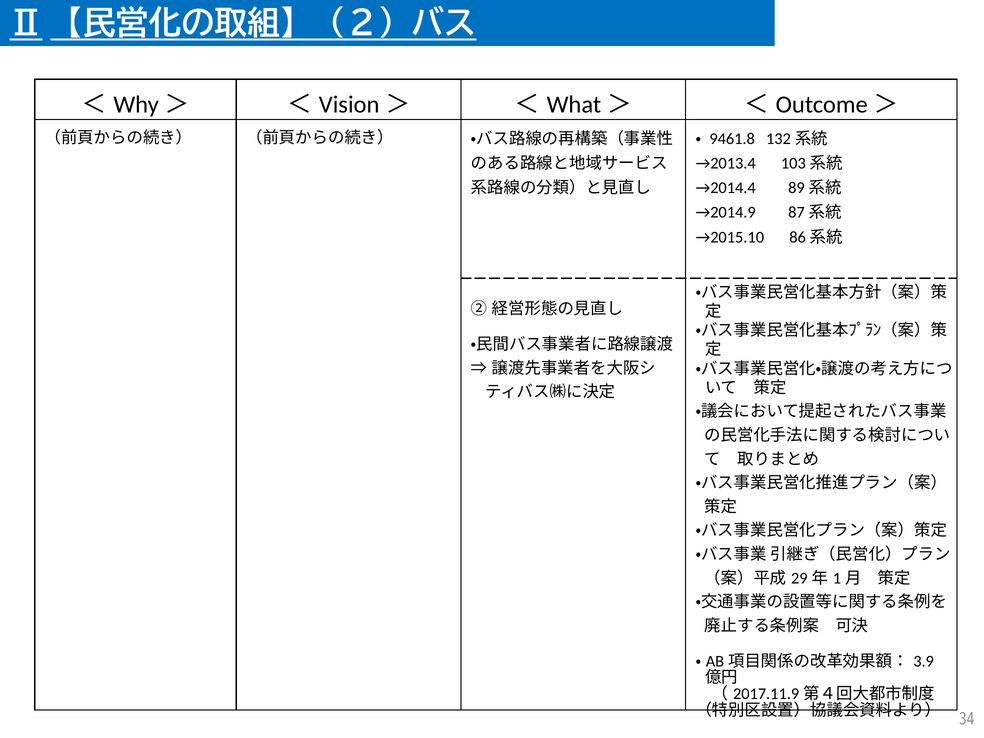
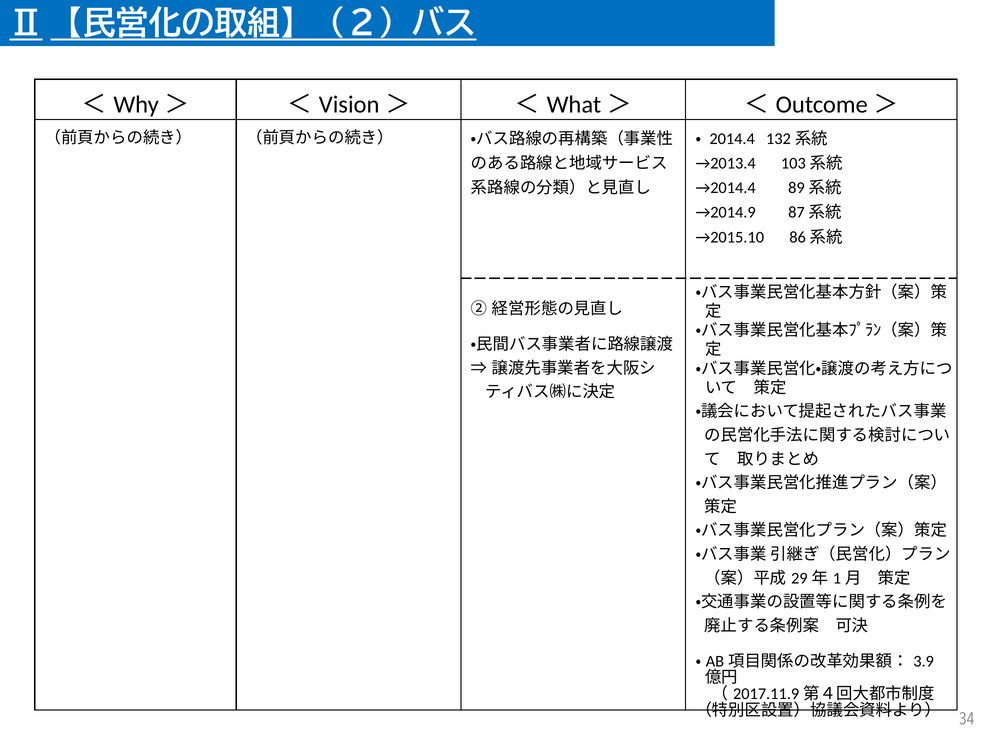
9461.8: 9461.8 -> 2014.4
